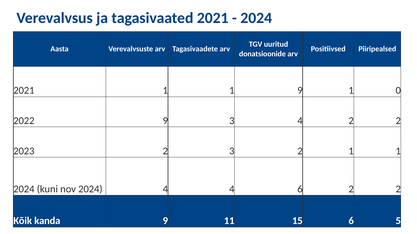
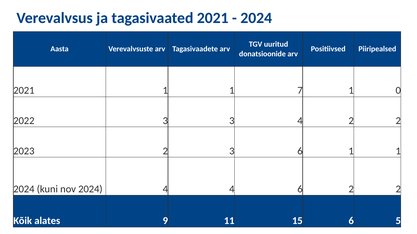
1 9: 9 -> 7
2022 9: 9 -> 3
3 2: 2 -> 6
kanda: kanda -> alates
